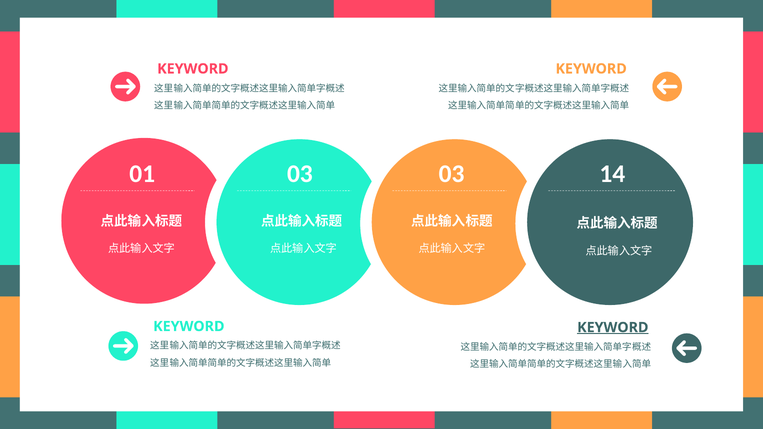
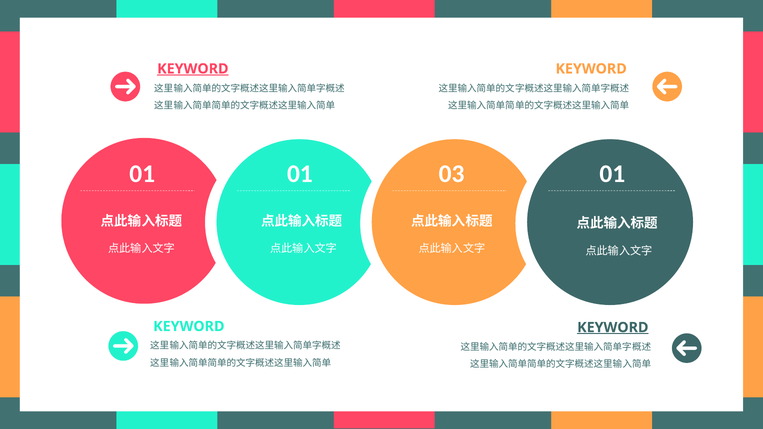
KEYWORD at (193, 69) underline: none -> present
01 03: 03 -> 01
03 14: 14 -> 01
